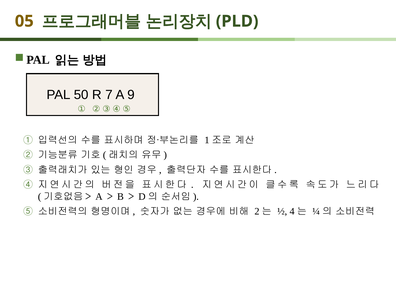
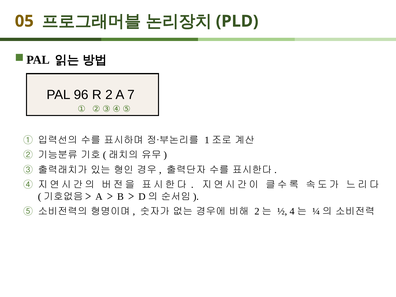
50: 50 -> 96
7: 7 -> 2
9: 9 -> 7
